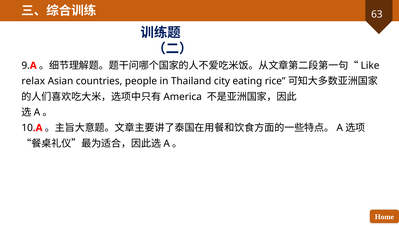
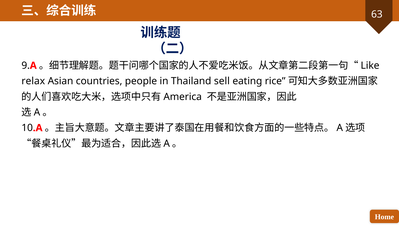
city: city -> sell
